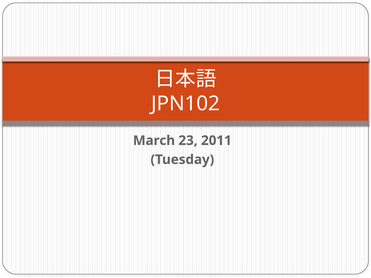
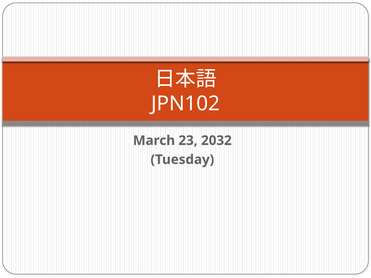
2011: 2011 -> 2032
